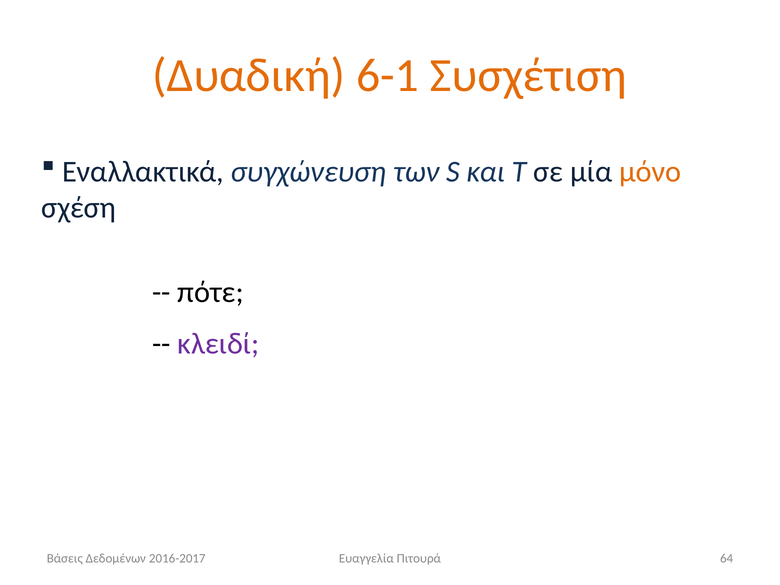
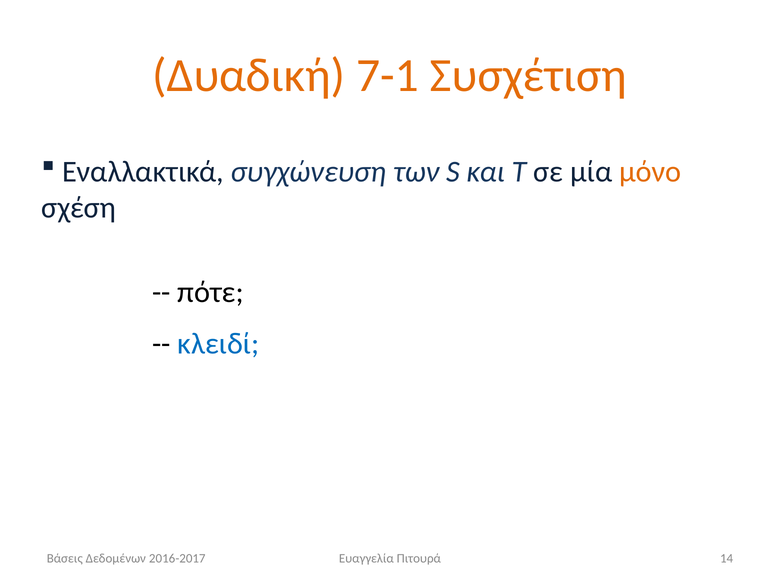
6-1: 6-1 -> 7-1
κλειδί colour: purple -> blue
64: 64 -> 14
